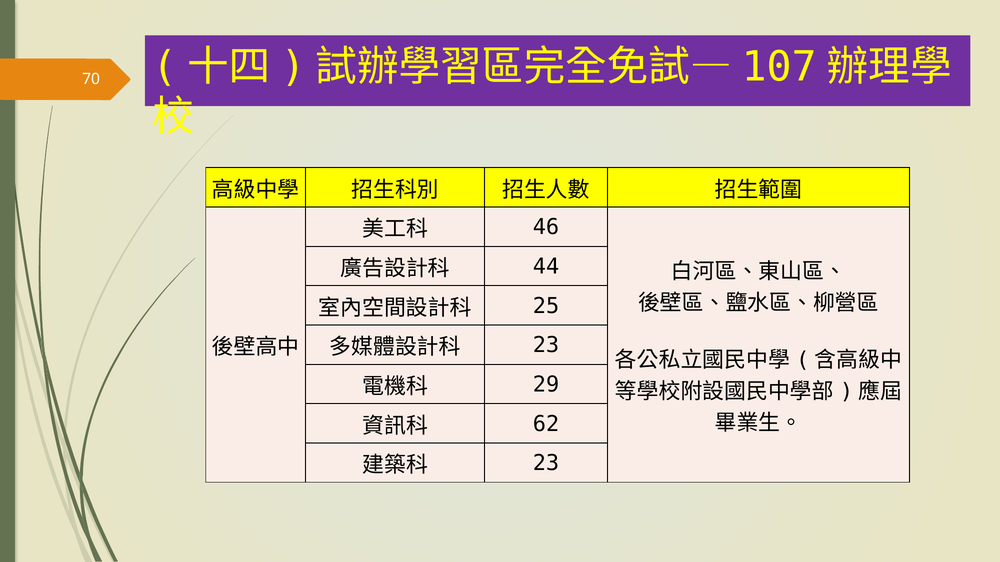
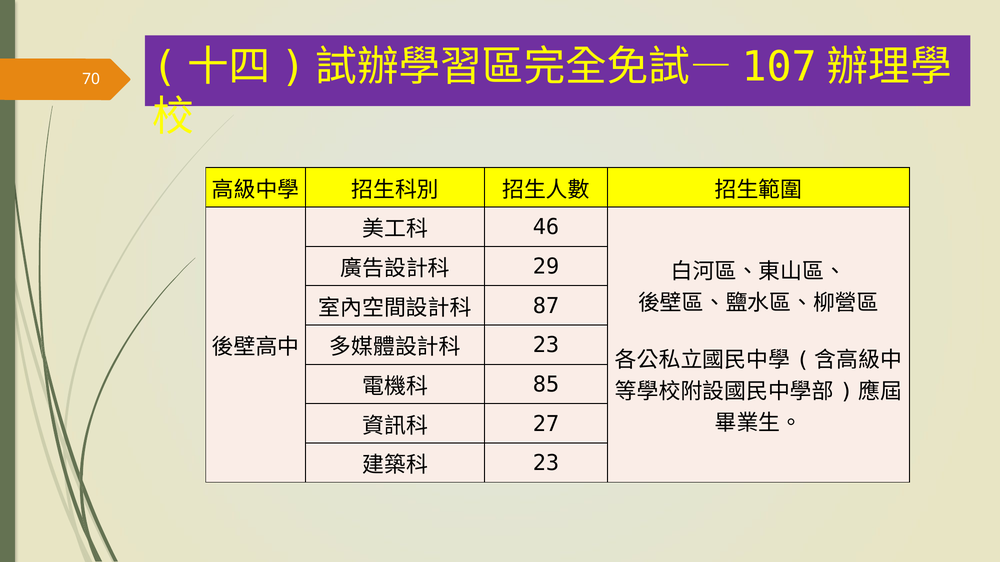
44: 44 -> 29
25: 25 -> 87
29: 29 -> 85
62: 62 -> 27
